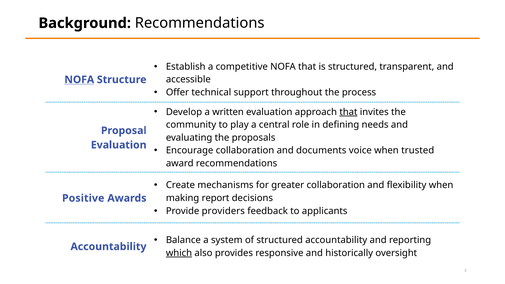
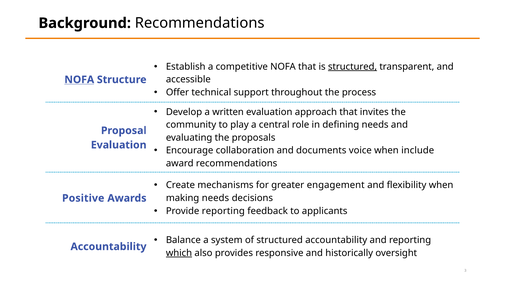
structured at (352, 67) underline: none -> present
that at (348, 112) underline: present -> none
trusted: trusted -> include
greater collaboration: collaboration -> engagement
making report: report -> needs
Provide providers: providers -> reporting
